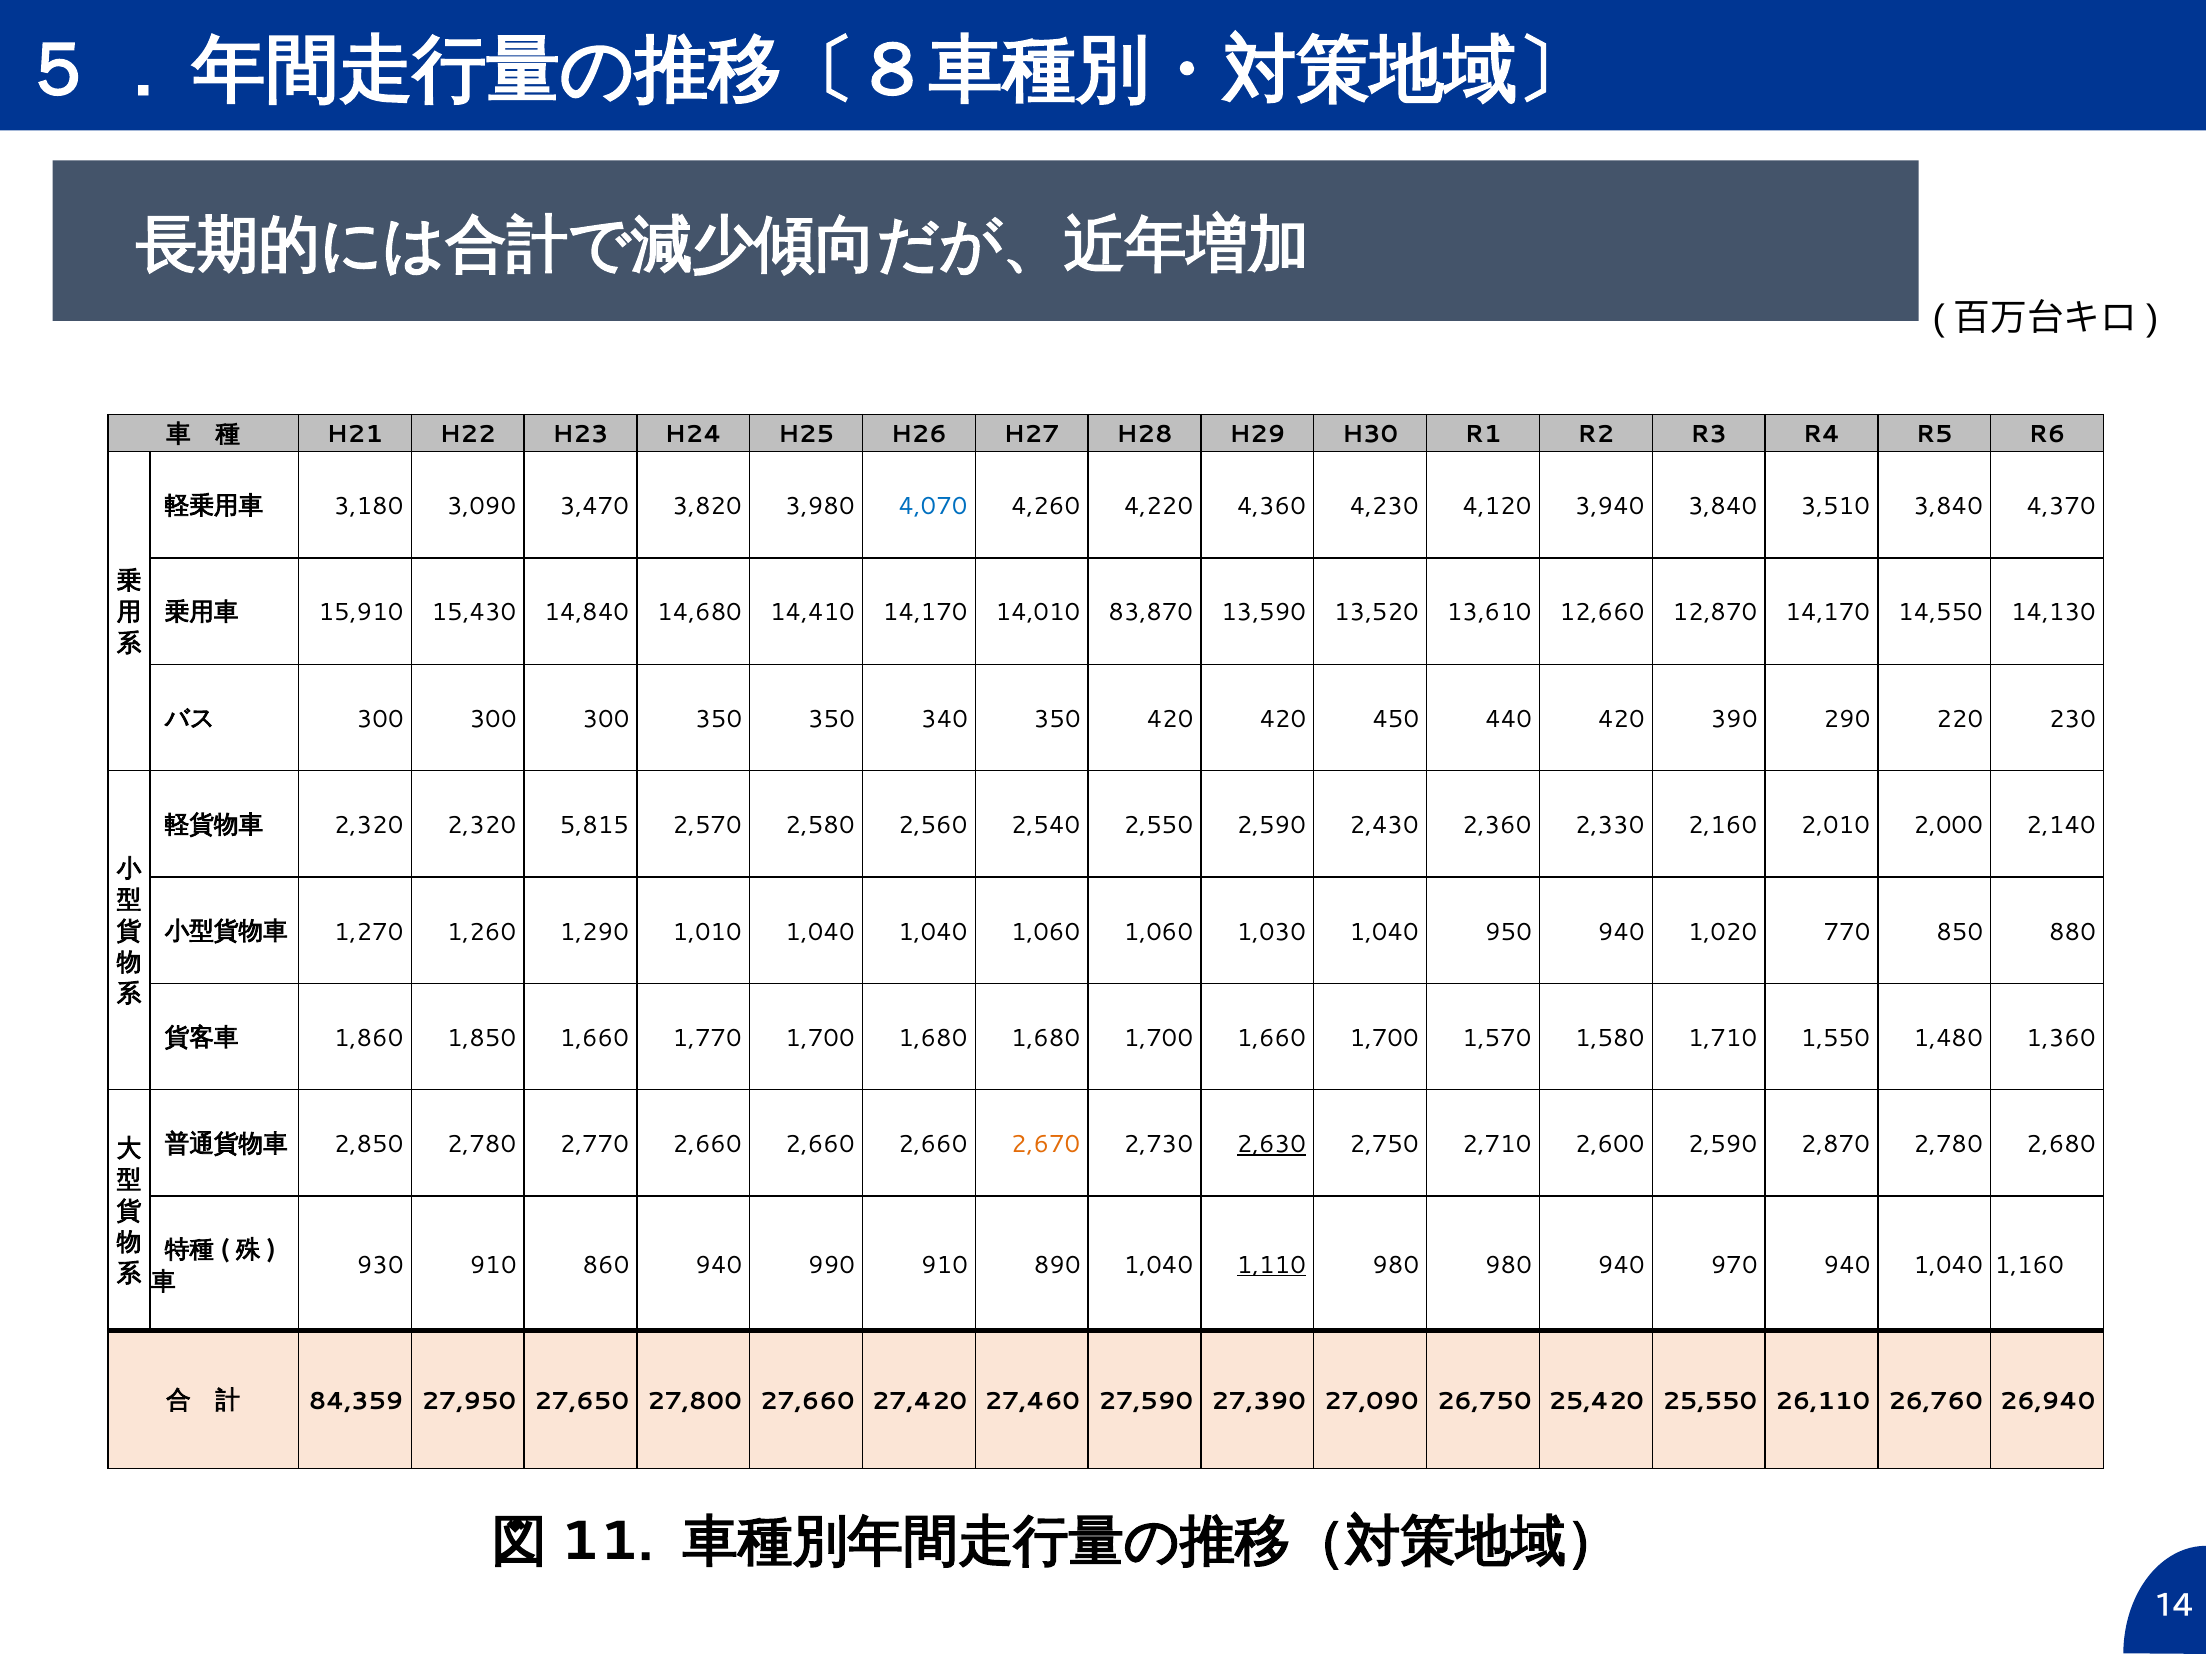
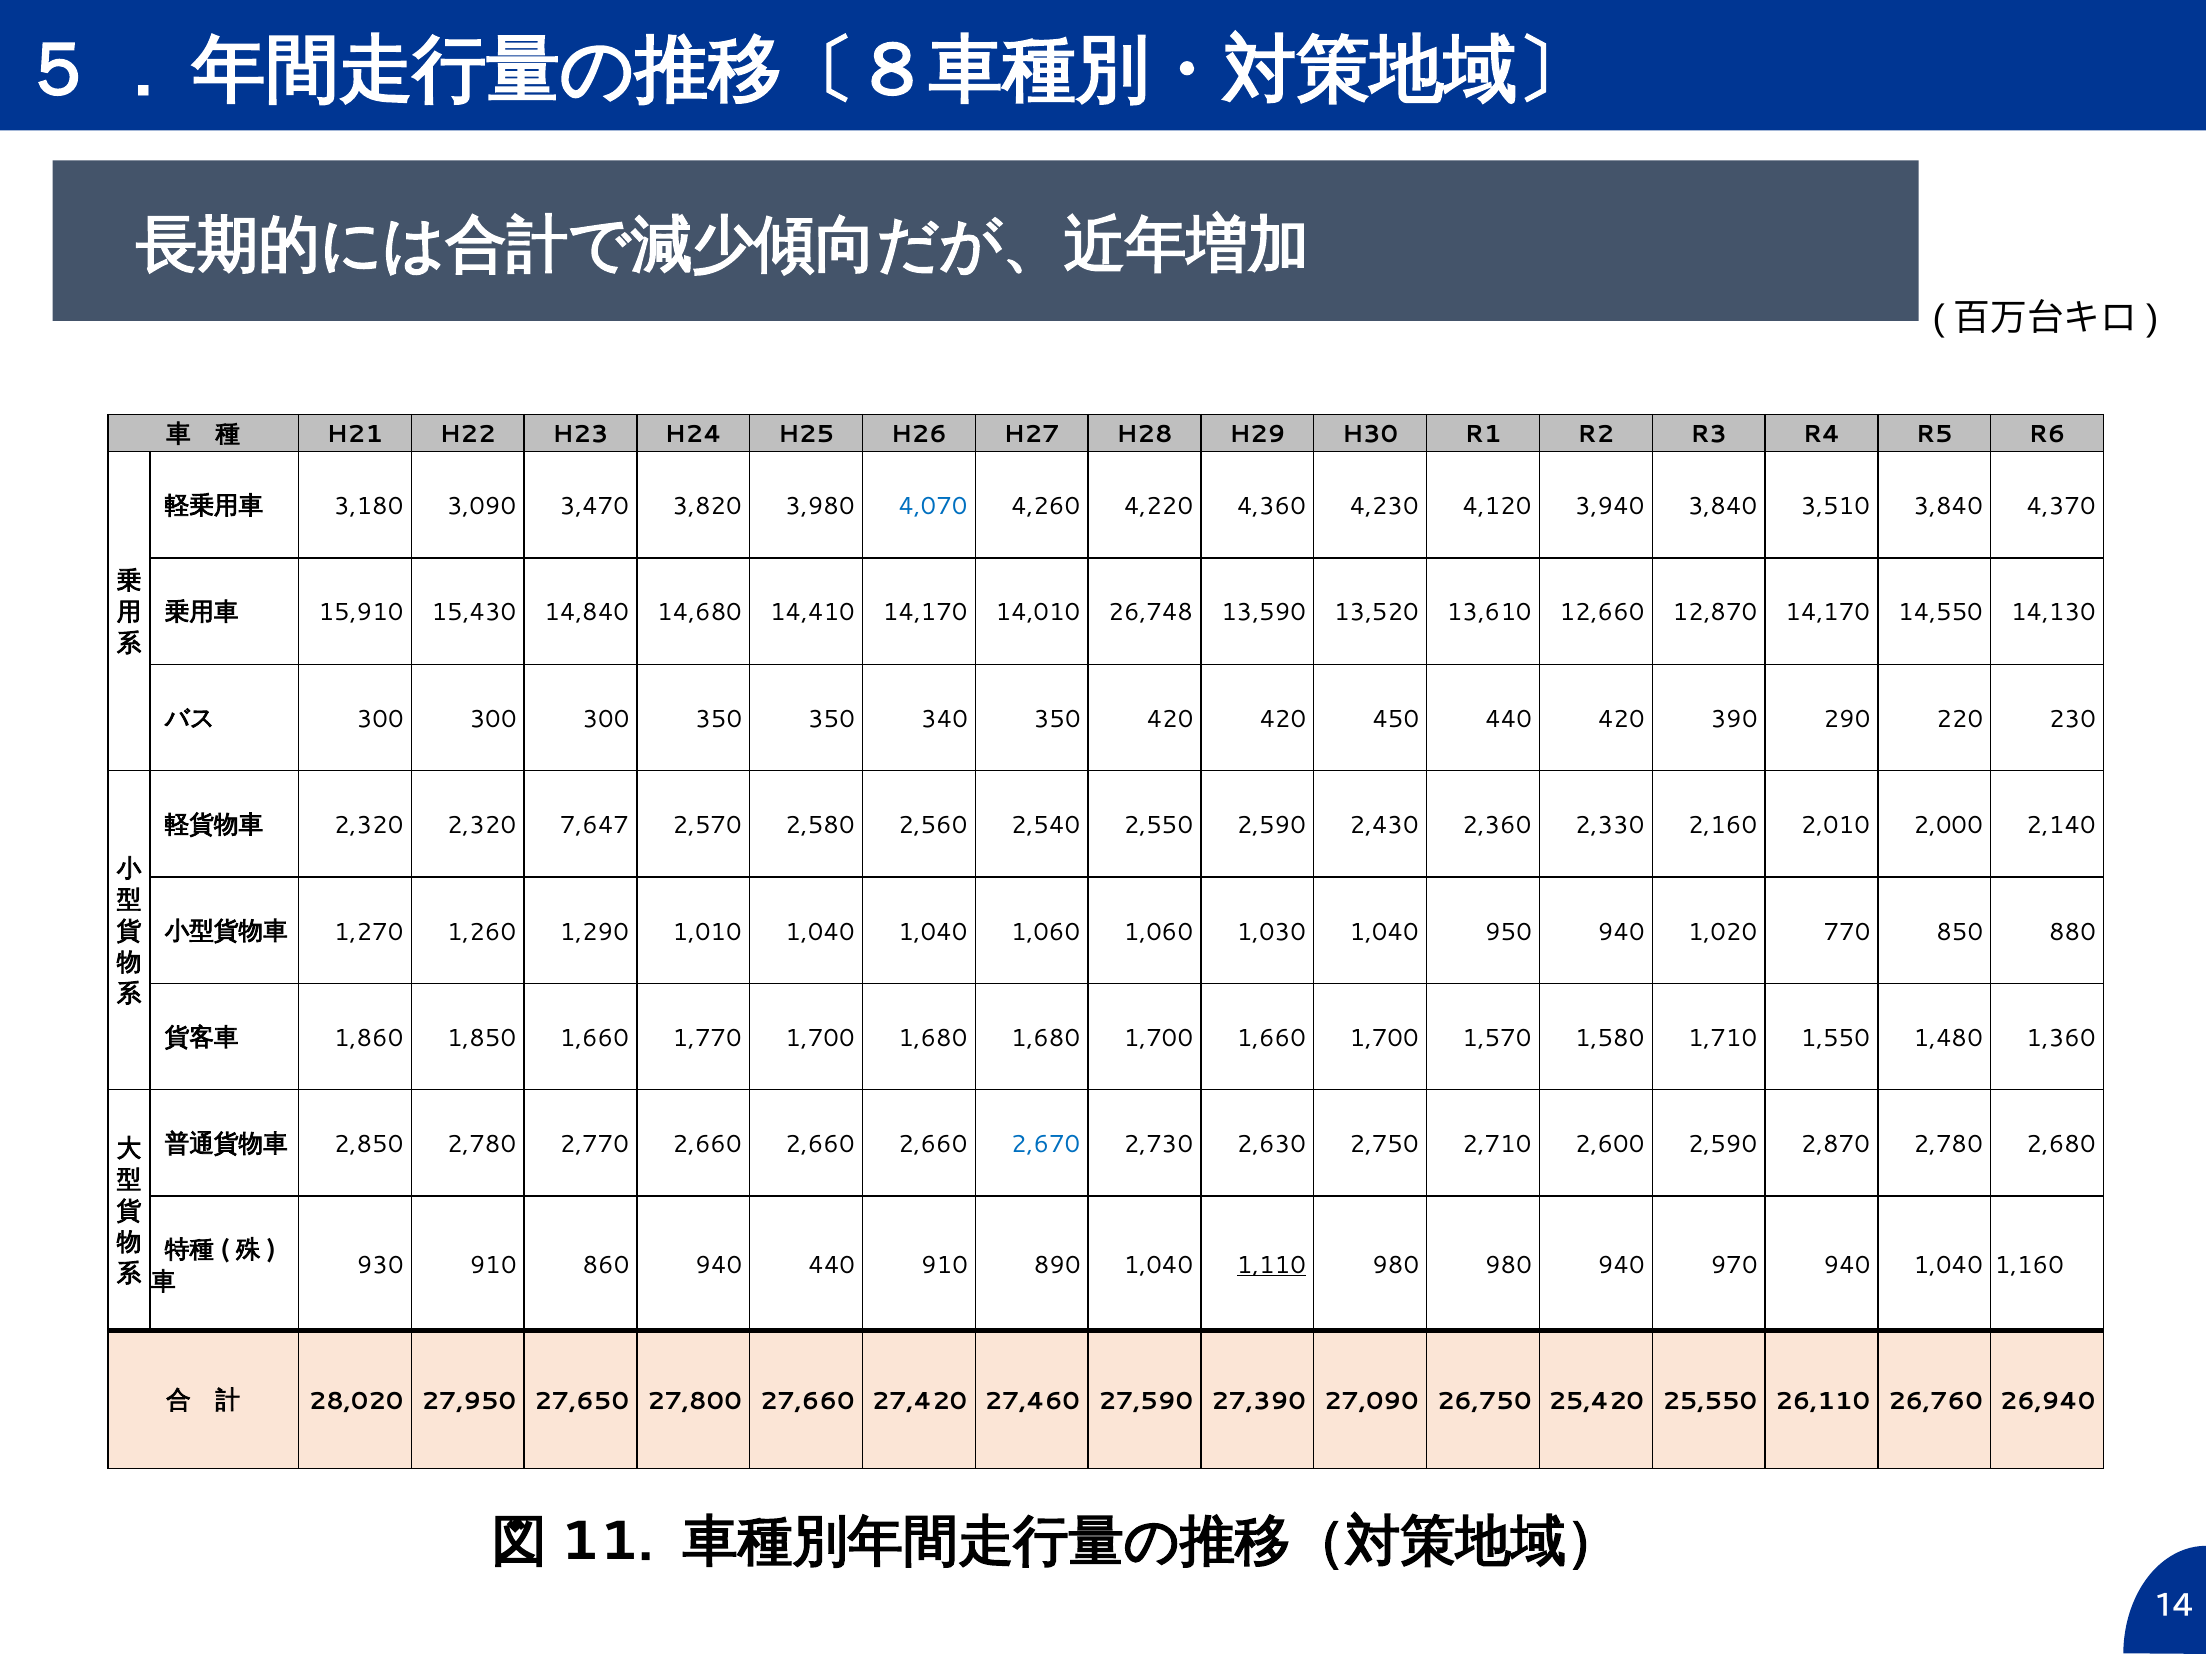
83,870: 83,870 -> 26,748
5,815: 5,815 -> 7,647
2,670 colour: orange -> blue
2,630 underline: present -> none
940 990: 990 -> 440
84,359: 84,359 -> 28,020
